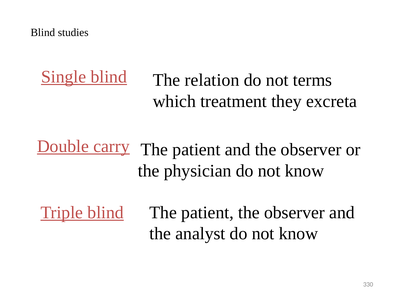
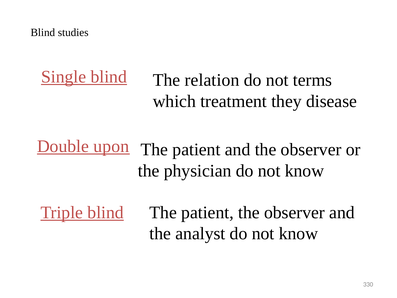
excreta: excreta -> disease
carry: carry -> upon
